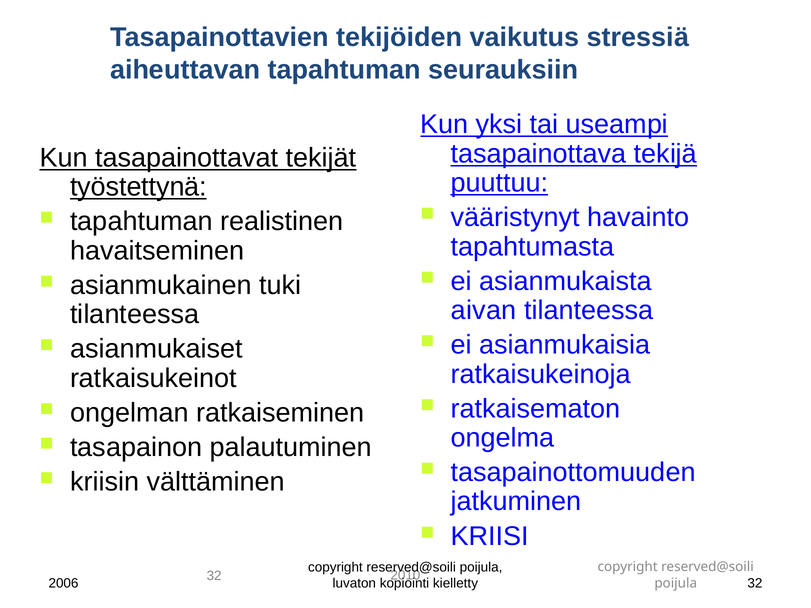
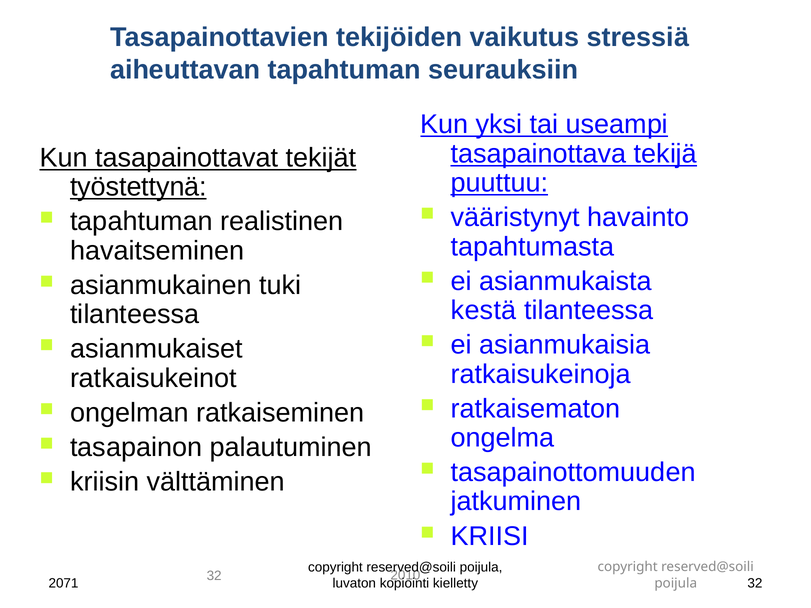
aivan: aivan -> kestä
2006: 2006 -> 2071
